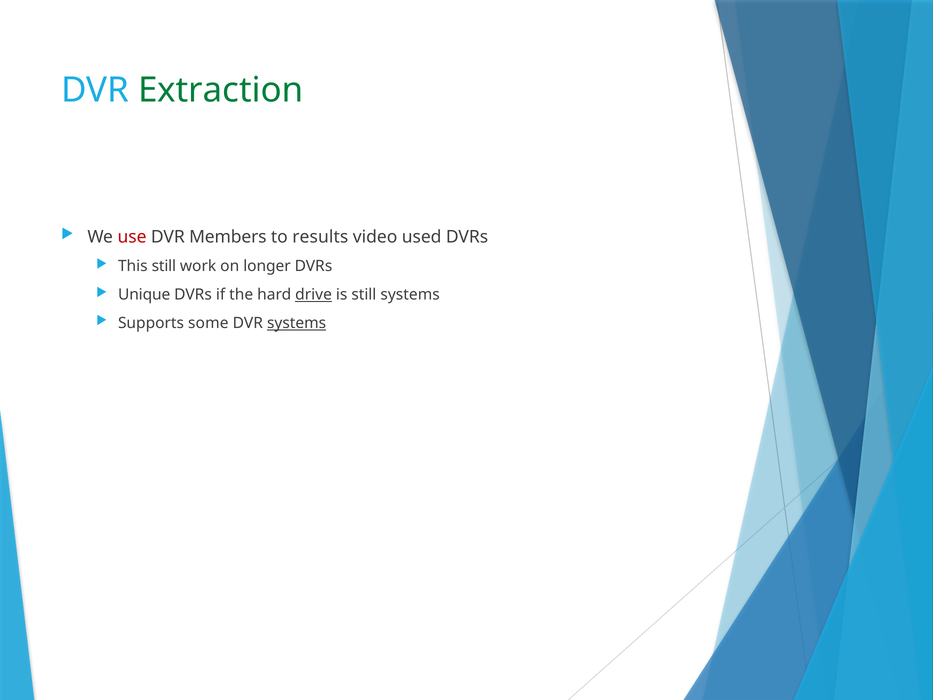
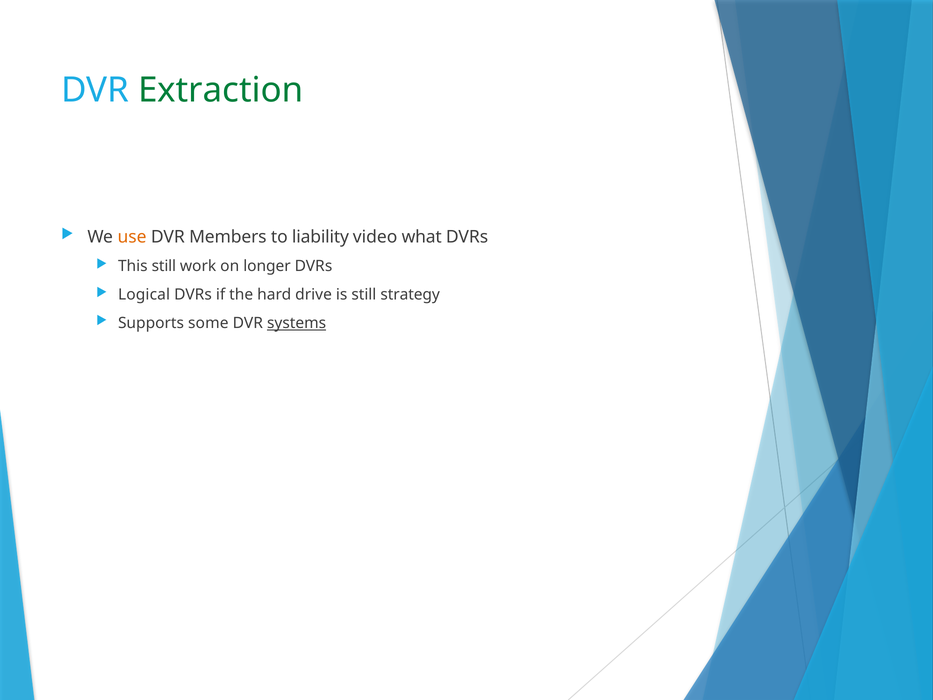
use colour: red -> orange
results: results -> liability
used: used -> what
Unique: Unique -> Logical
drive underline: present -> none
still systems: systems -> strategy
